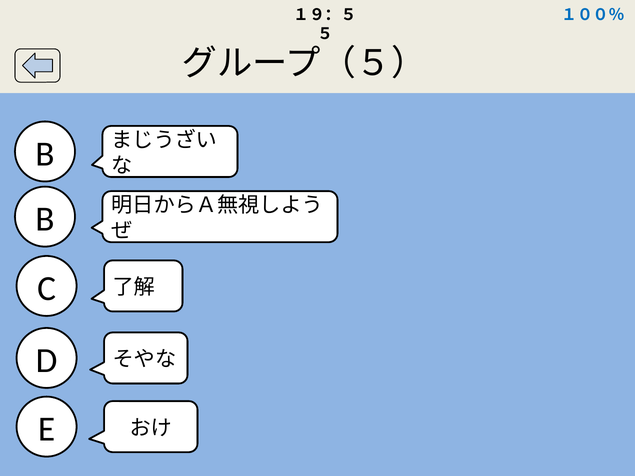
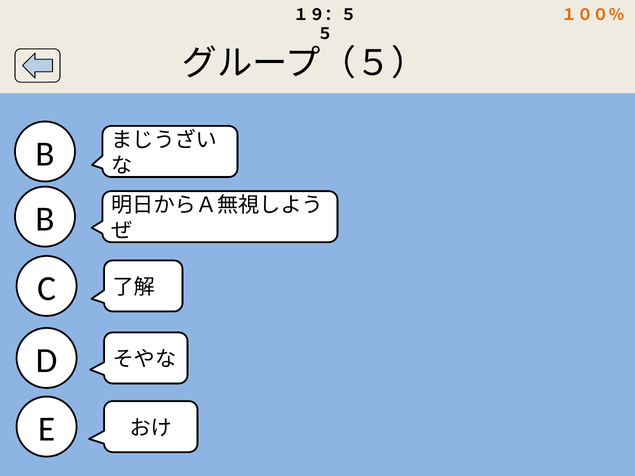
１００％ colour: blue -> orange
